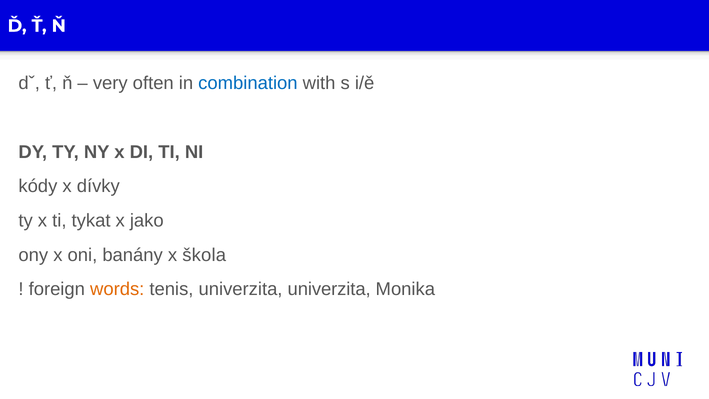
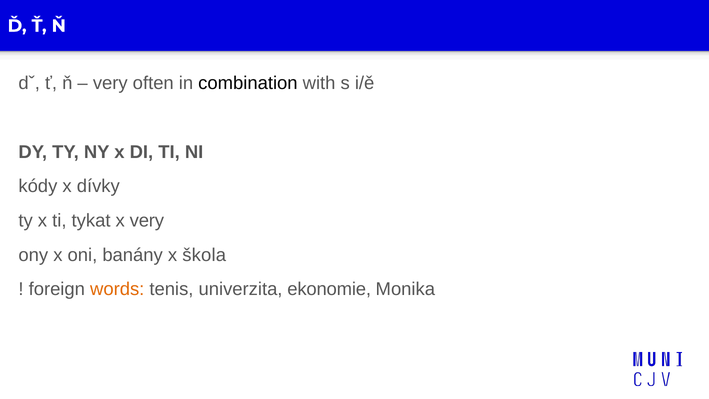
combination colour: blue -> black
x jako: jako -> very
univerzita univerzita: univerzita -> ekonomie
